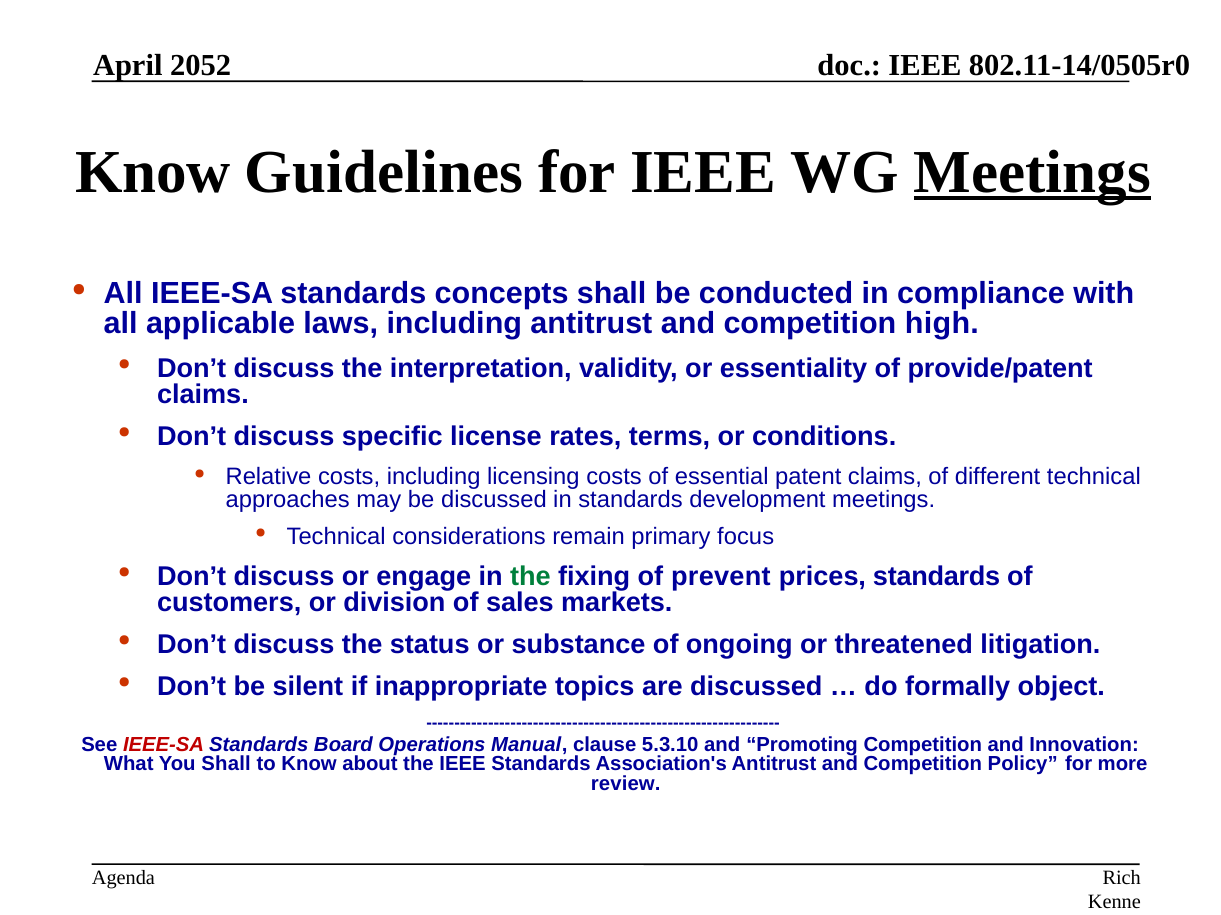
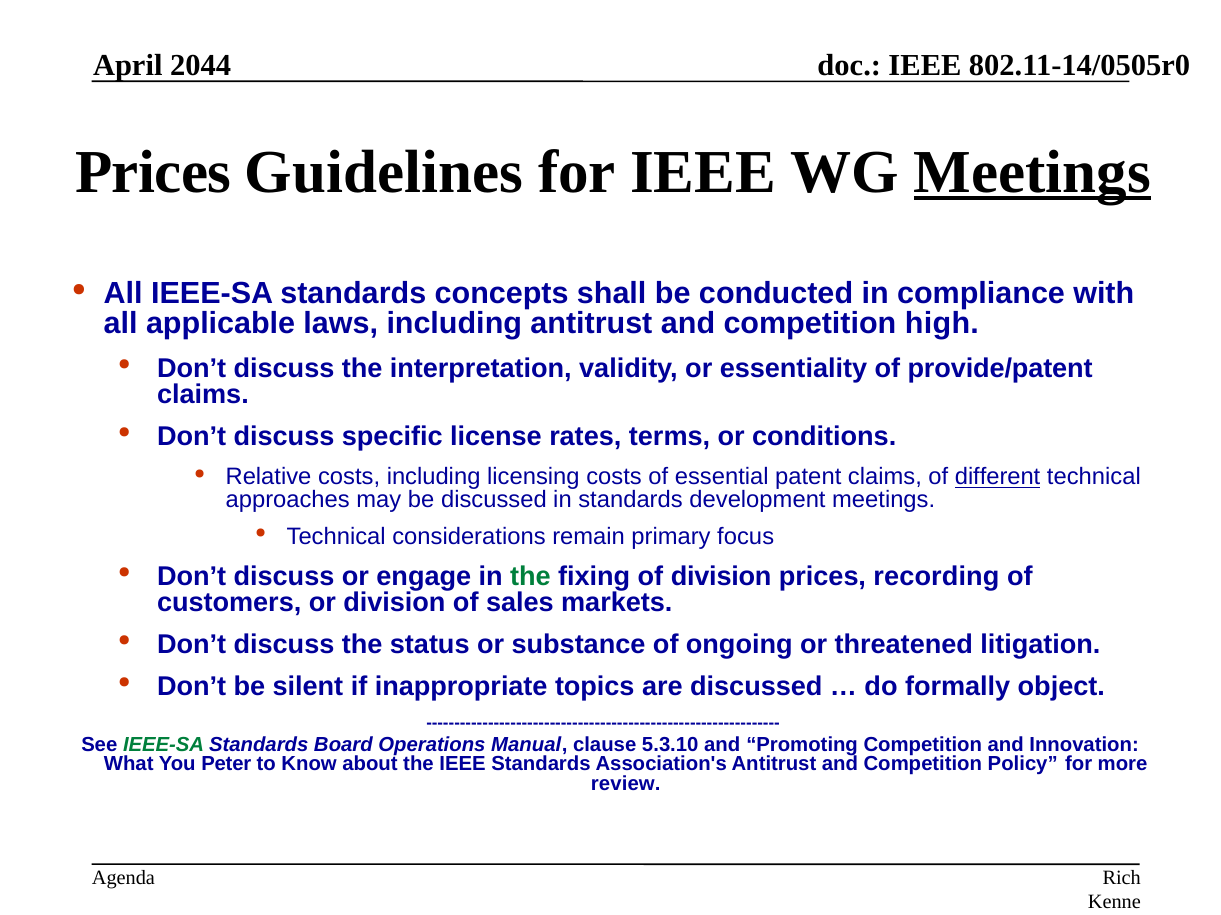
2052: 2052 -> 2044
Know at (153, 172): Know -> Prices
different underline: none -> present
of prevent: prevent -> division
prices standards: standards -> recording
IEEE-SA at (164, 745) colour: red -> green
You Shall: Shall -> Peter
